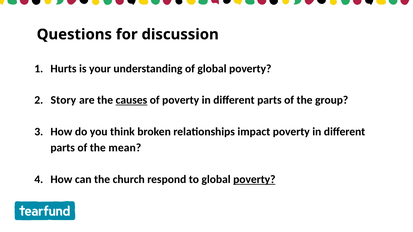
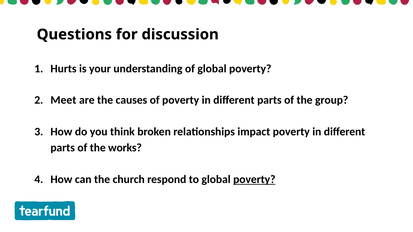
Story: Story -> Meet
causes underline: present -> none
mean: mean -> works
